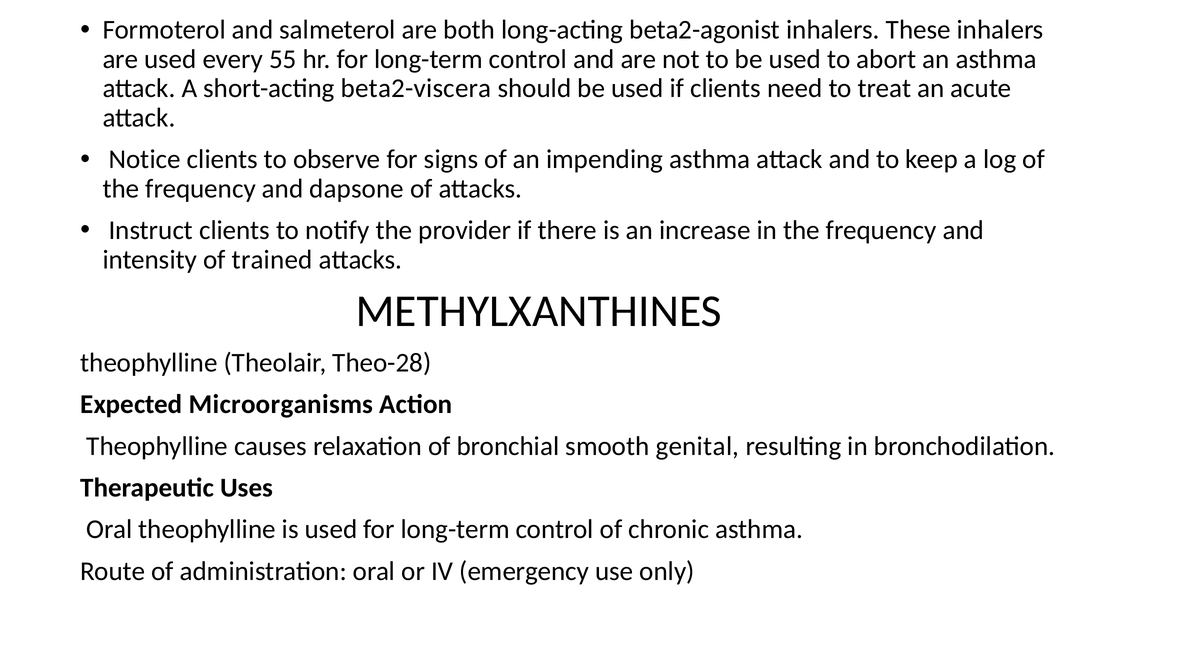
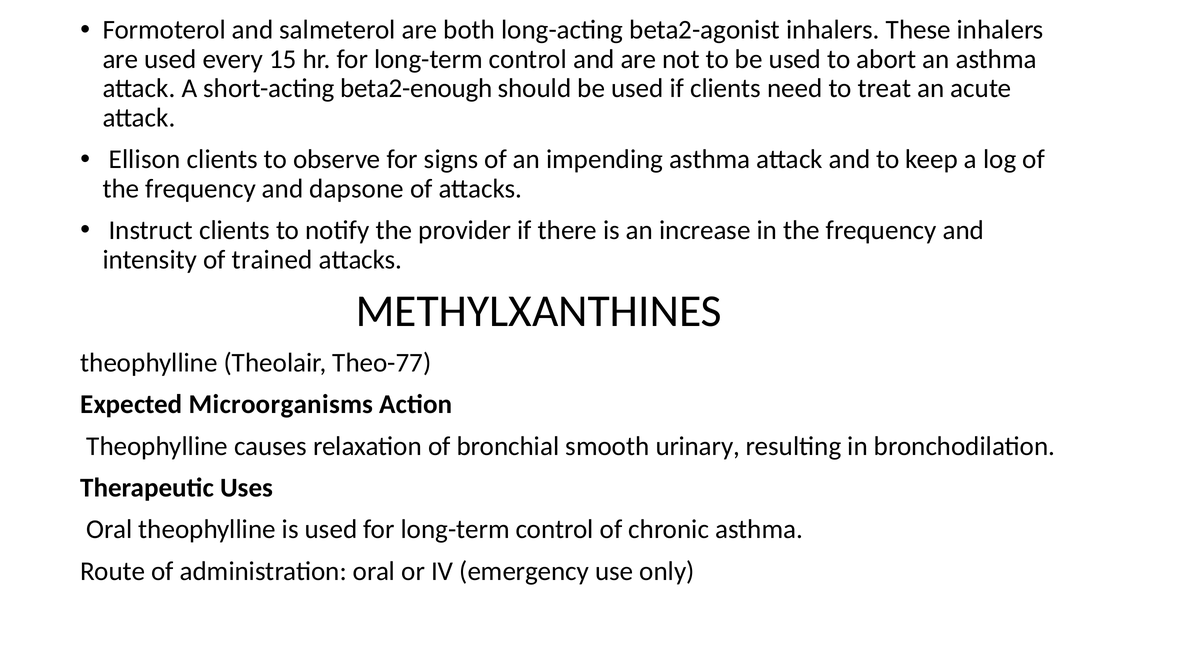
55: 55 -> 15
beta2-viscera: beta2-viscera -> beta2-enough
Notice: Notice -> Ellison
Theo-28: Theo-28 -> Theo-77
genital: genital -> urinary
